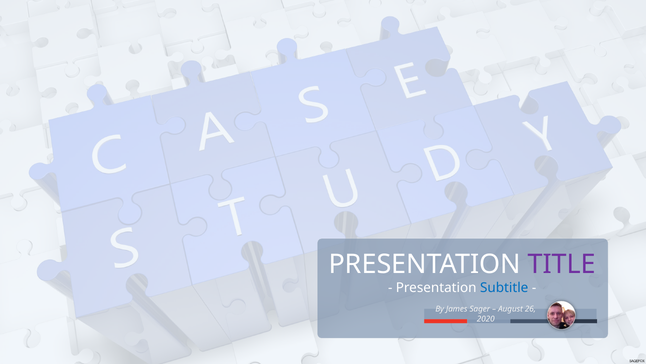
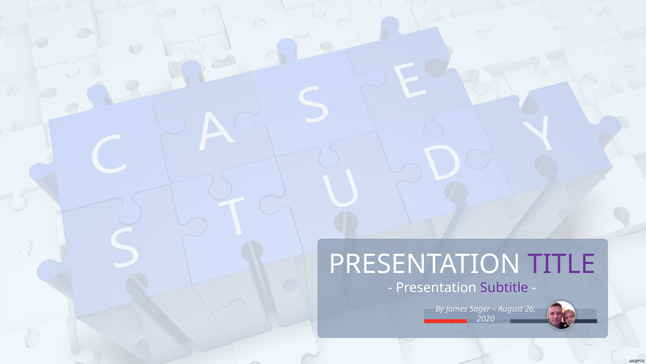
Subtitle colour: blue -> purple
